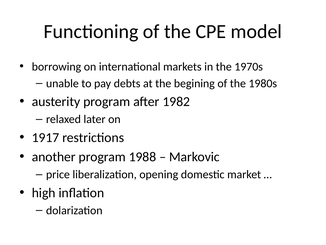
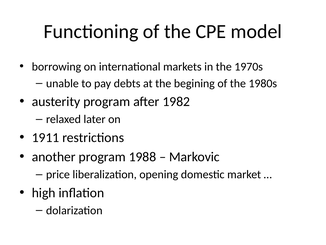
1917: 1917 -> 1911
